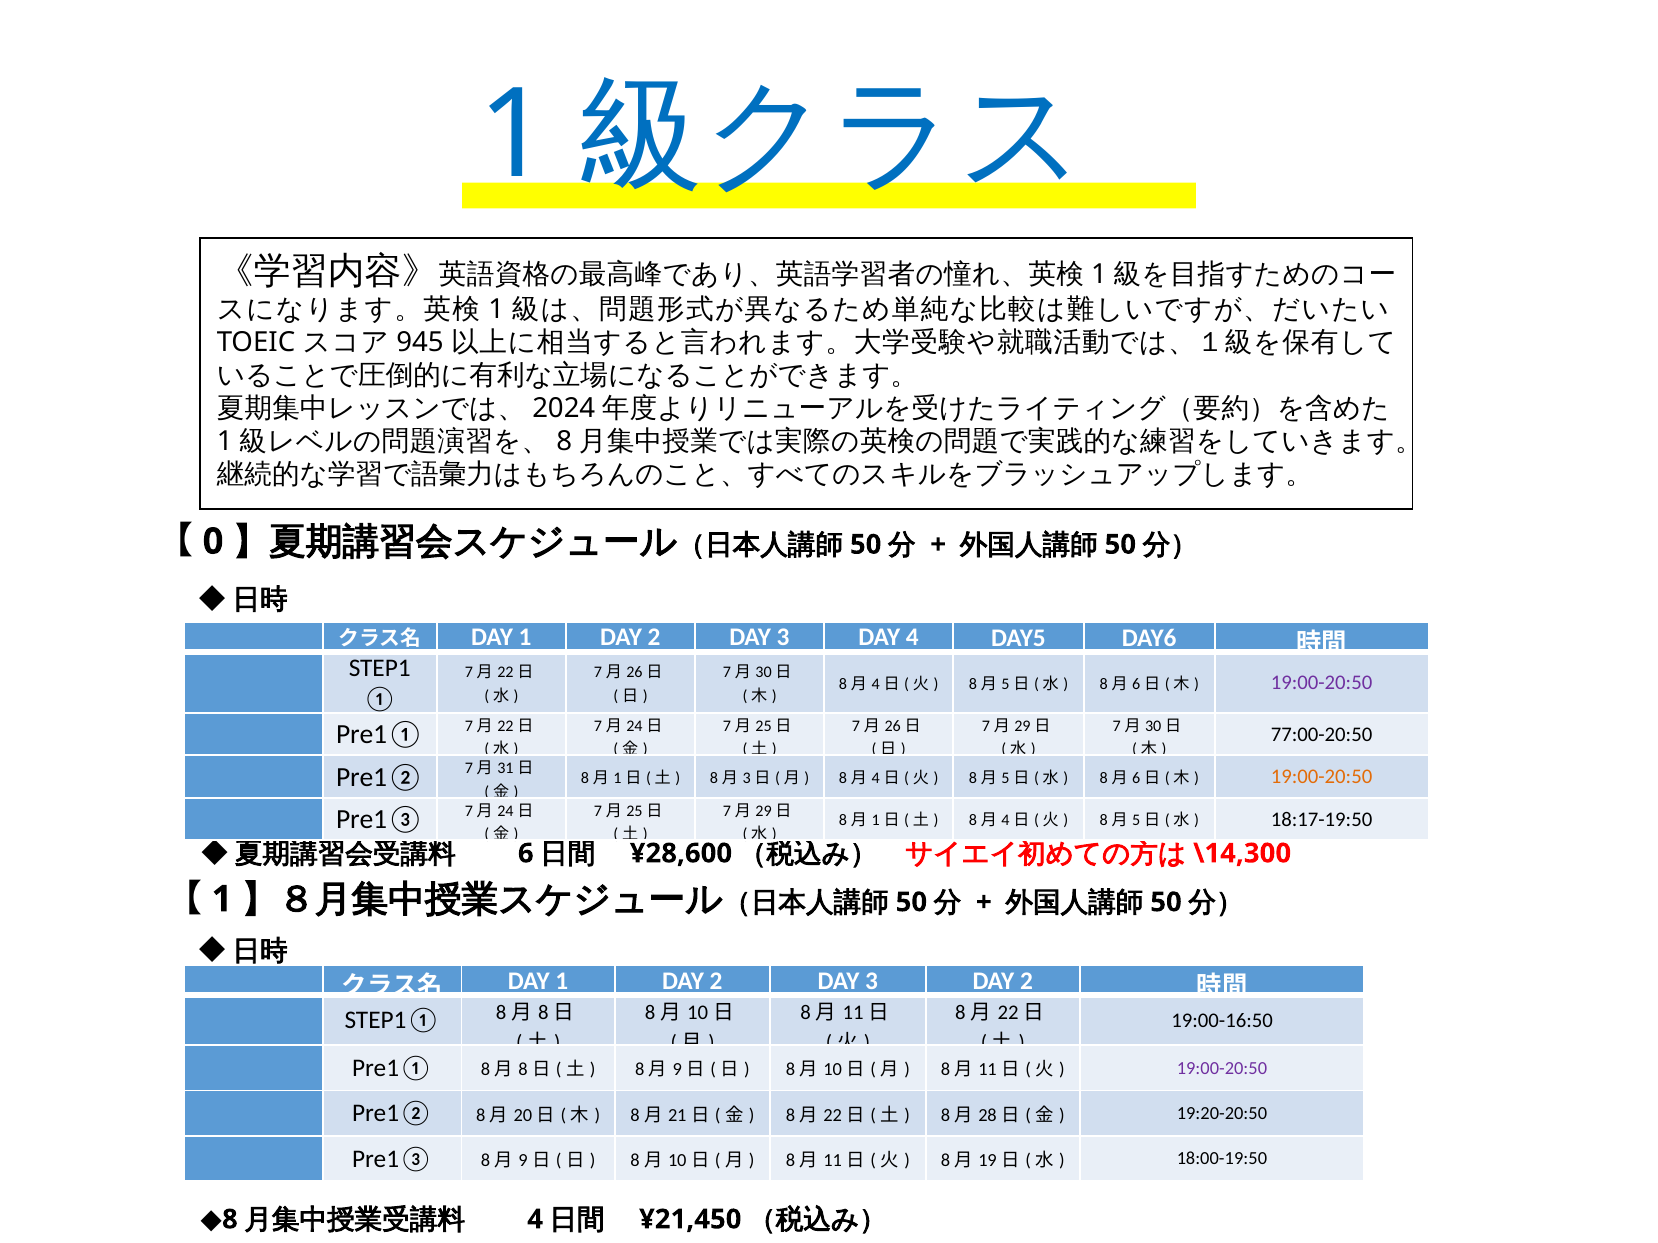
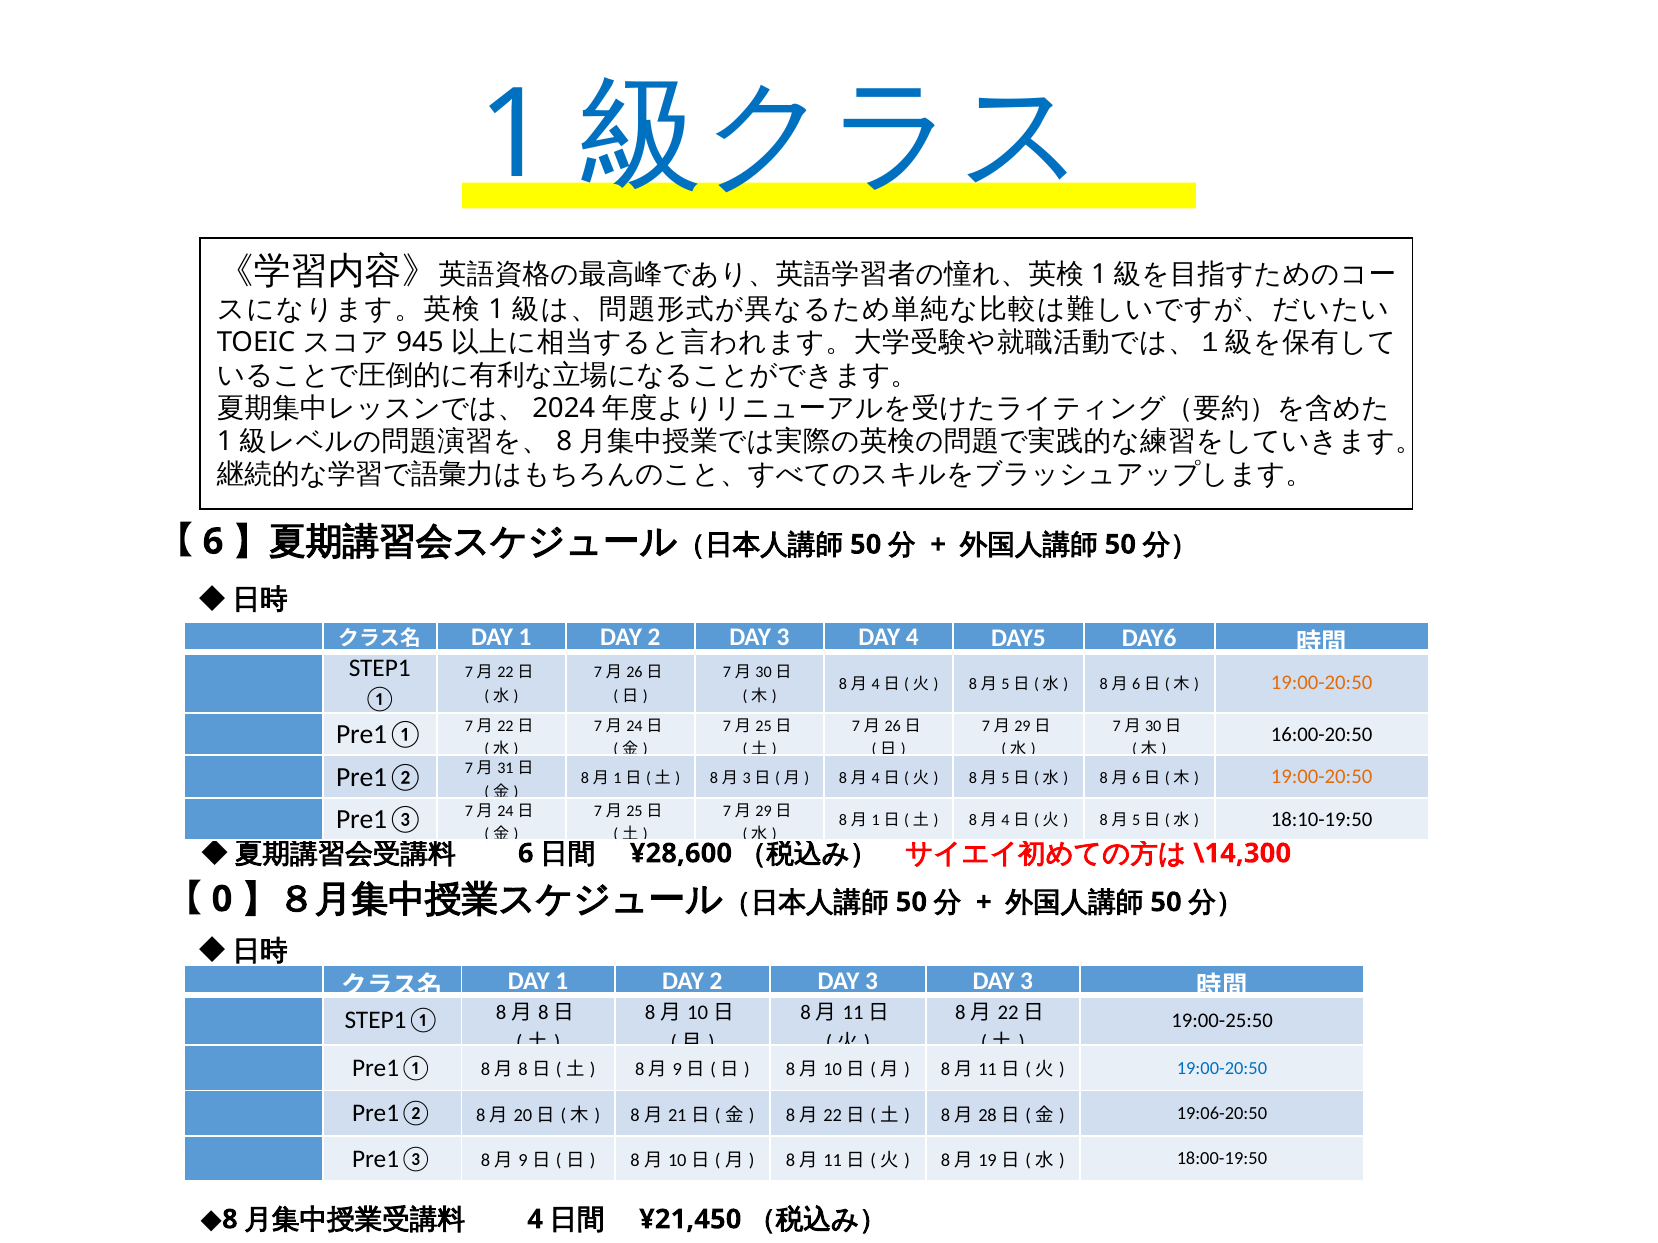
0 at (213, 542): 0 -> 6
19:00-20:50 at (1322, 683) colour: purple -> orange
77:00-20:50: 77:00-20:50 -> 16:00-20:50
18:17-19:50: 18:17-19:50 -> 18:10-19:50
1 at (222, 899): 1 -> 0
3 DAY 2: 2 -> 3
19:00-16:50: 19:00-16:50 -> 19:00-25:50
19:00-20:50 at (1222, 1069) colour: purple -> blue
19:20-20:50: 19:20-20:50 -> 19:06-20:50
